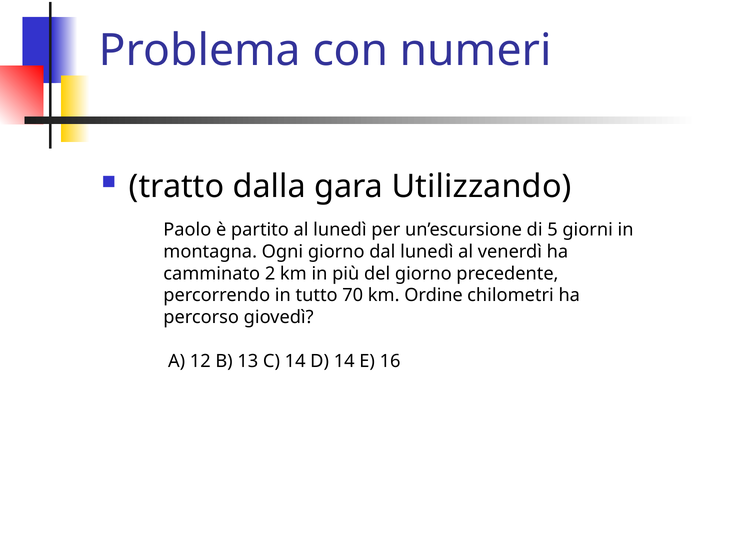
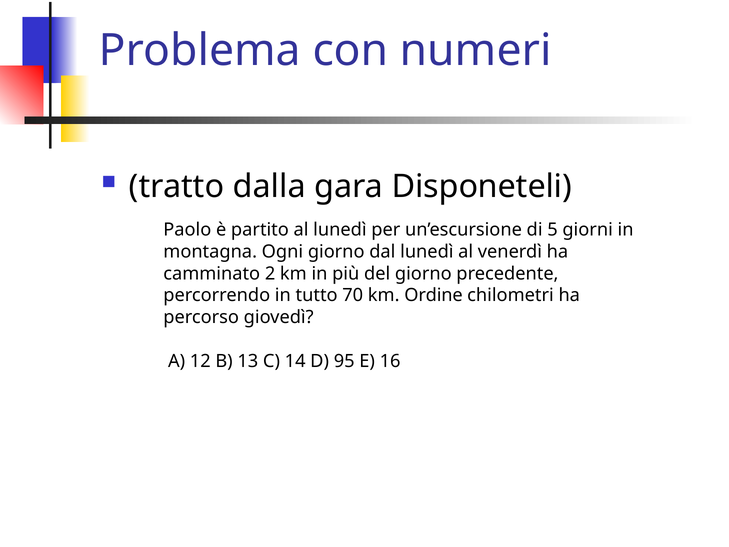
Utilizzando: Utilizzando -> Disponeteli
D 14: 14 -> 95
